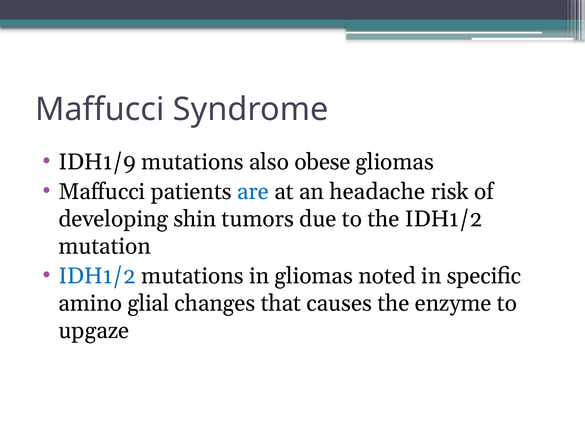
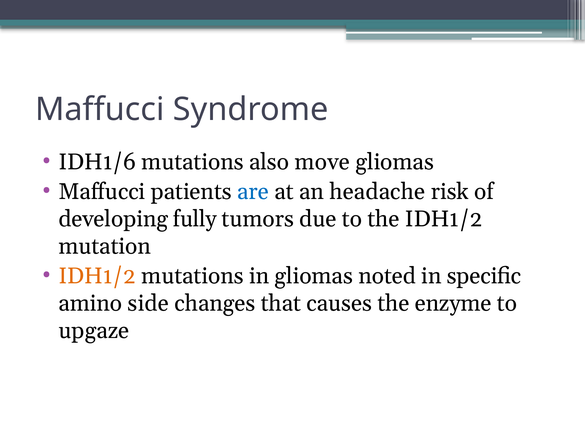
IDH1/9: IDH1/9 -> IDH1/6
obese: obese -> move
shin: shin -> fully
IDH1/2 at (97, 276) colour: blue -> orange
glial: glial -> side
